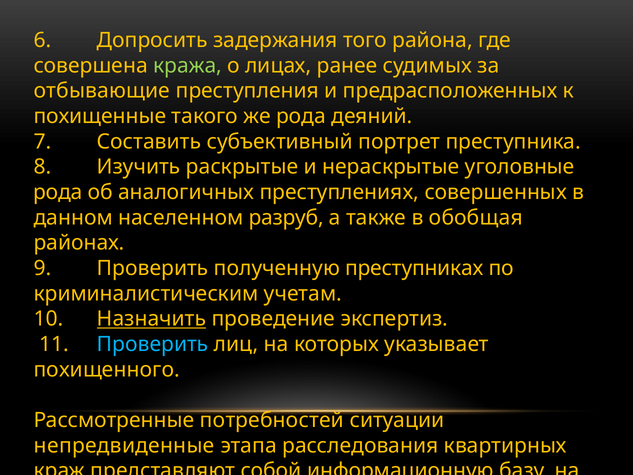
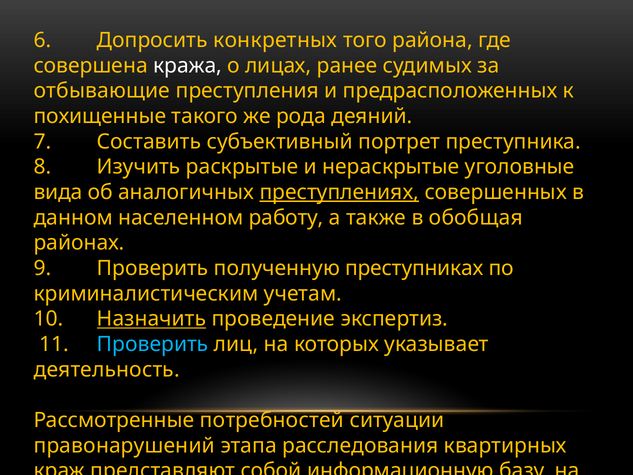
задержания: задержания -> конкретных
кража colour: light green -> white
рода at (58, 192): рода -> вида
преступлениях underline: none -> present
разруб: разруб -> работу
похищенного: похищенного -> деятельность
непредвиденные: непредвиденные -> правонарушений
